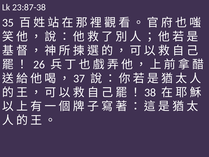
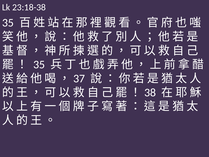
23:87-38: 23:87-38 -> 23:18-38
26 at (39, 65): 26 -> 35
